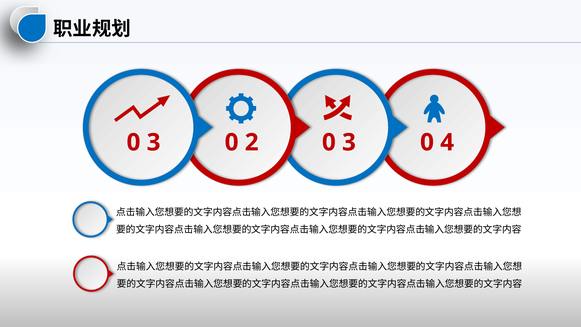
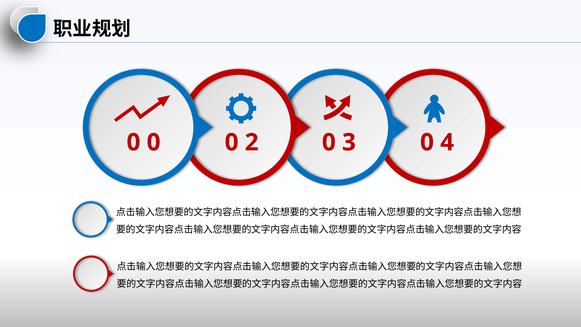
3 at (154, 142): 3 -> 0
